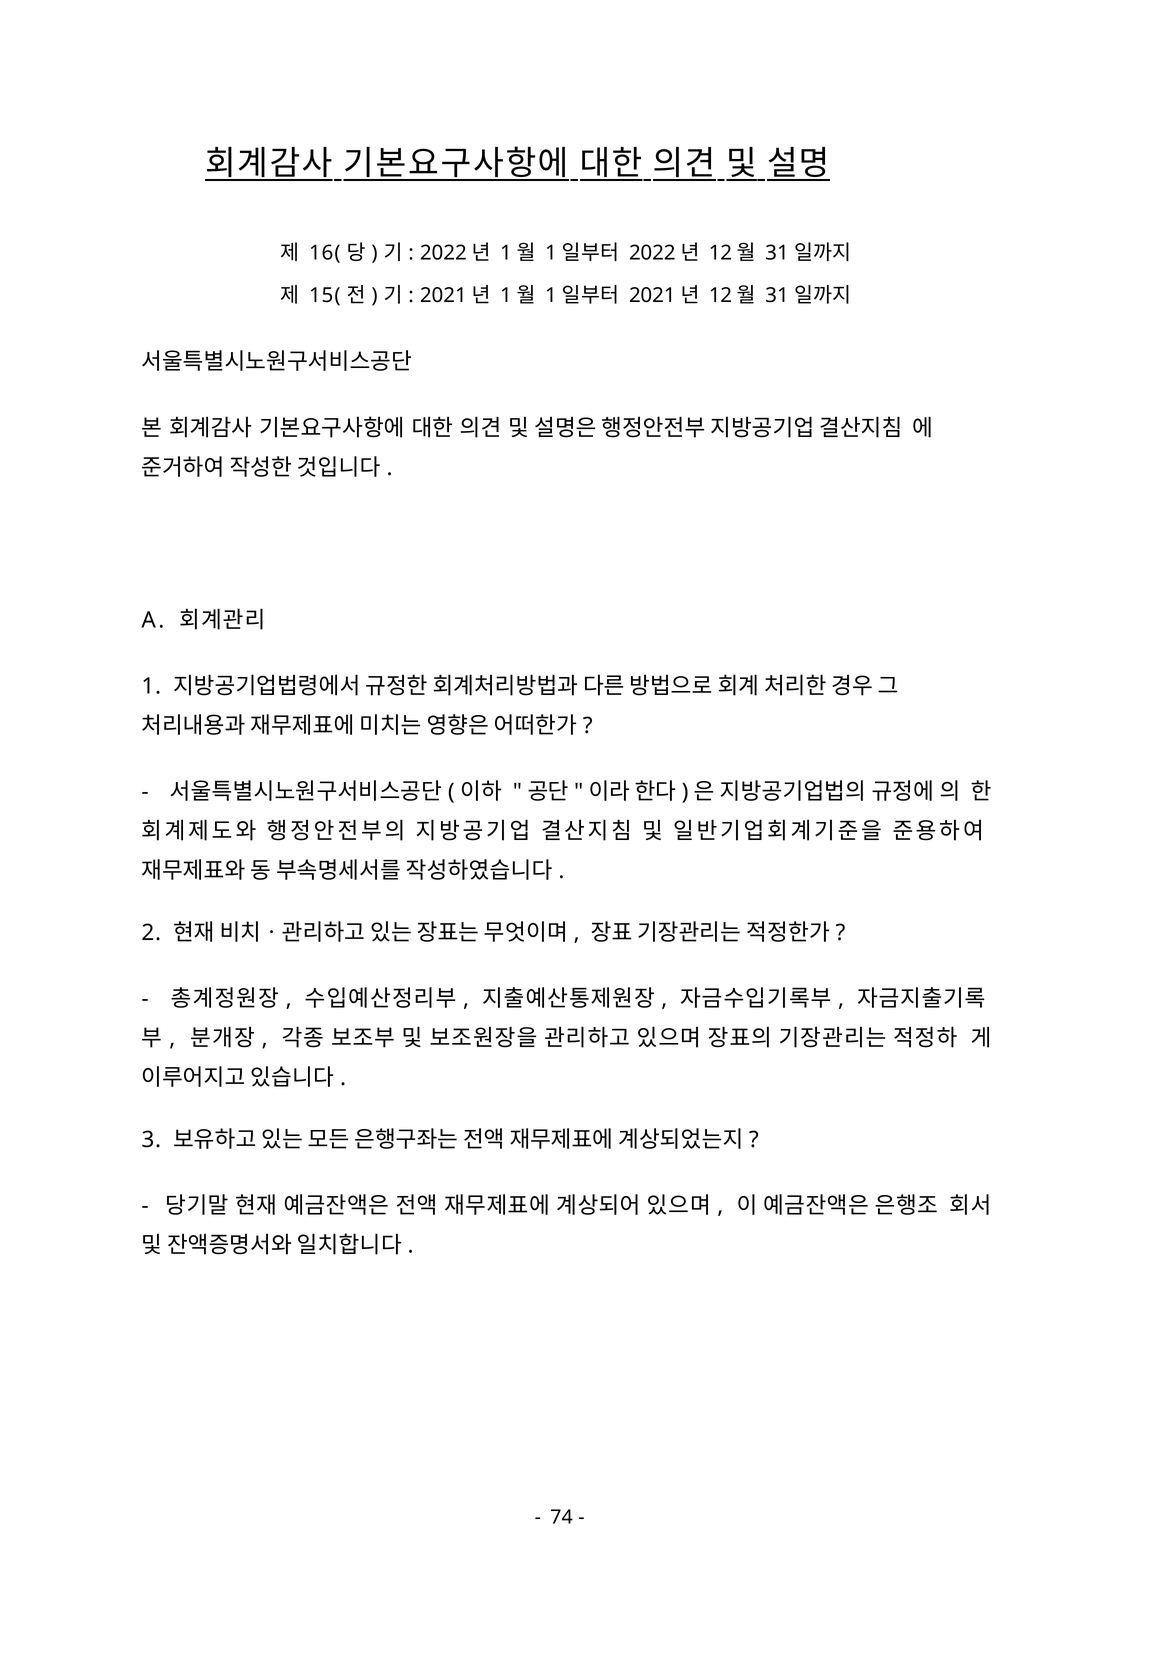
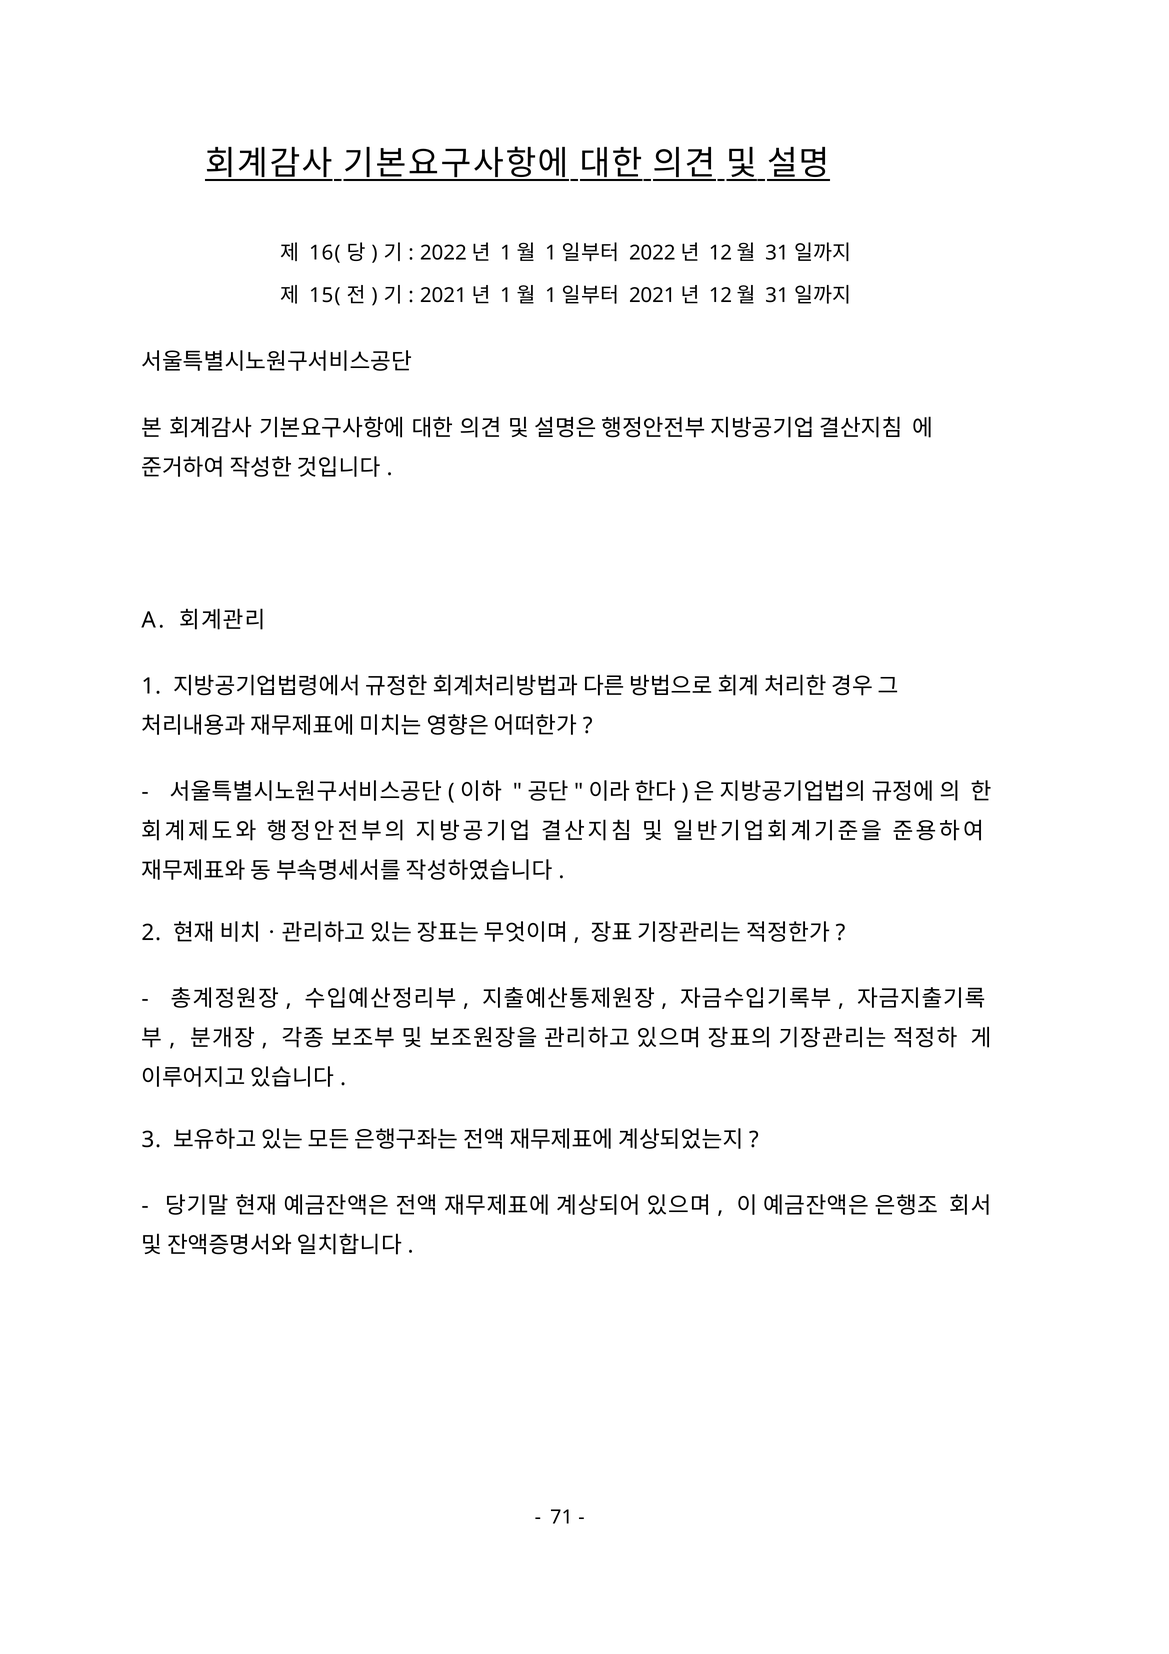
74: 74 -> 71
